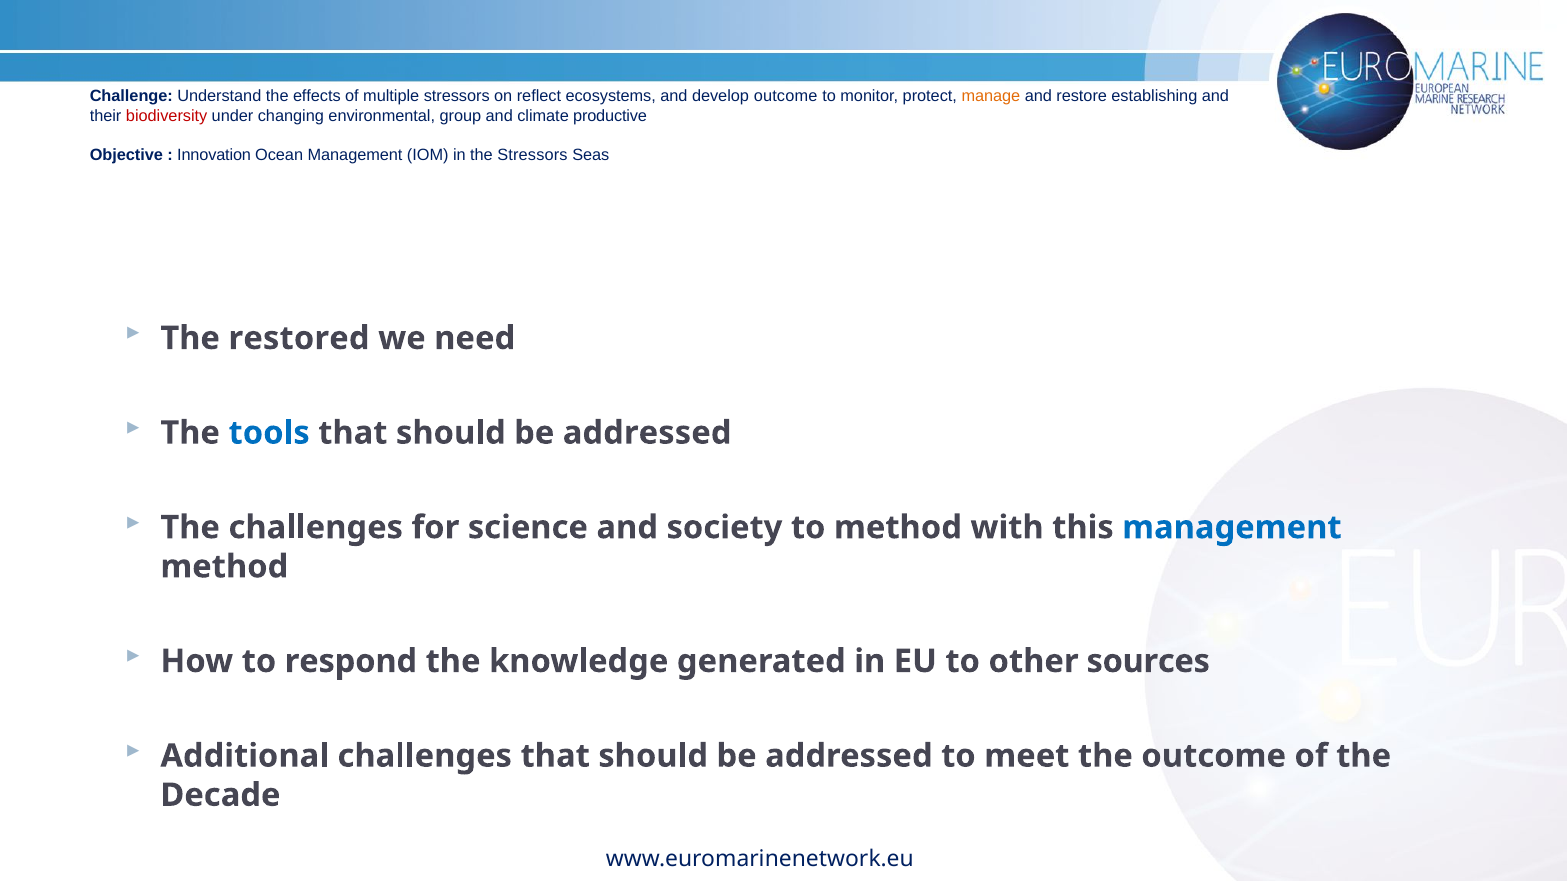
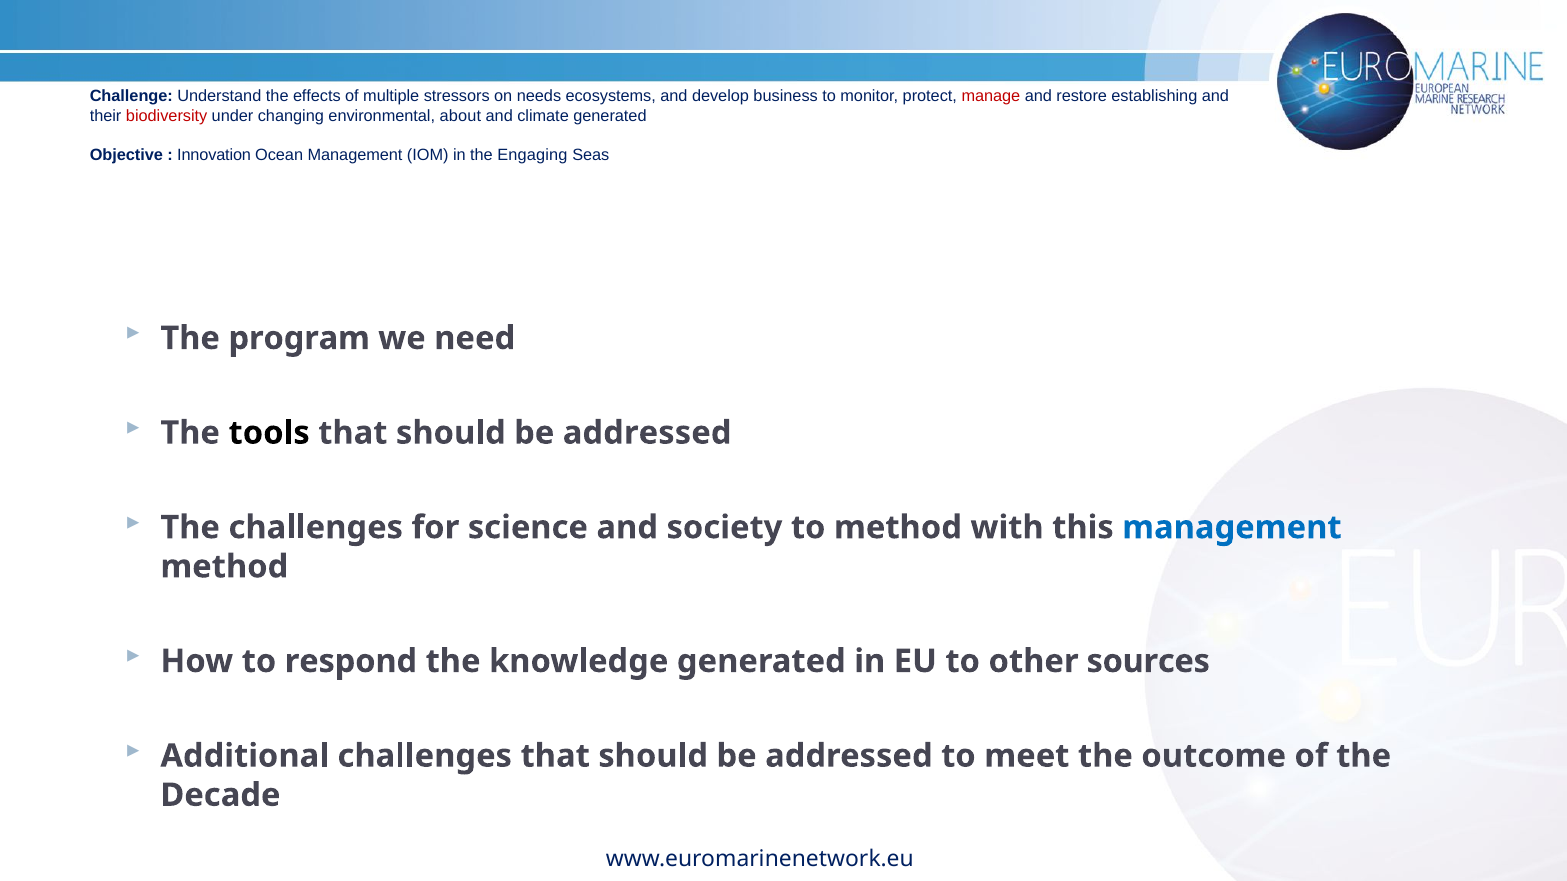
reflect: reflect -> needs
develop outcome: outcome -> business
manage colour: orange -> red
group: group -> about
climate productive: productive -> generated
the Stressors: Stressors -> Engaging
restored: restored -> program
tools colour: blue -> black
